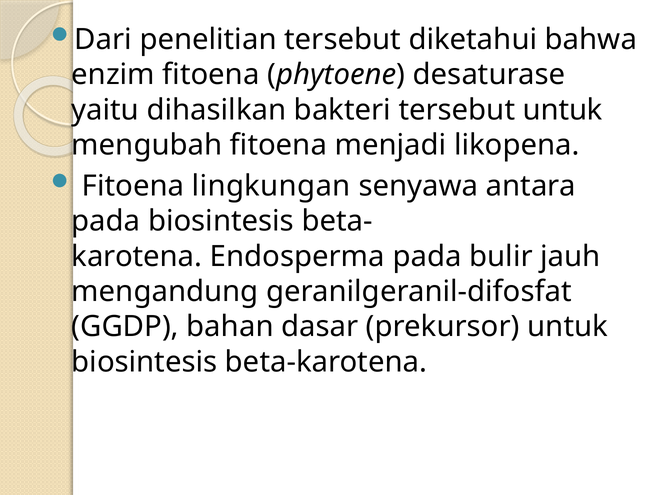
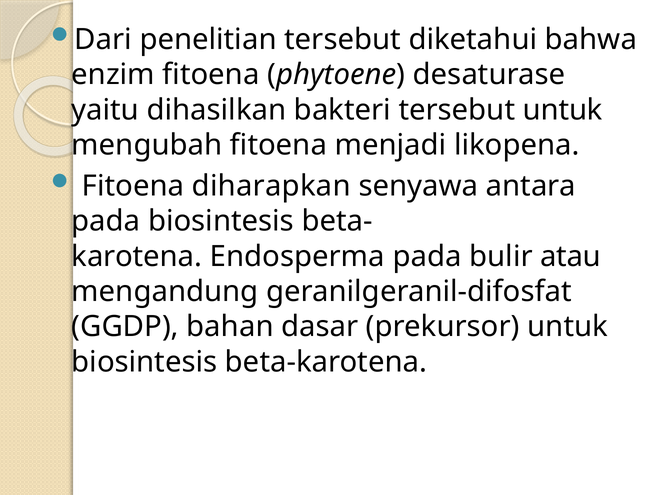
lingkungan: lingkungan -> diharapkan
jauh: jauh -> atau
